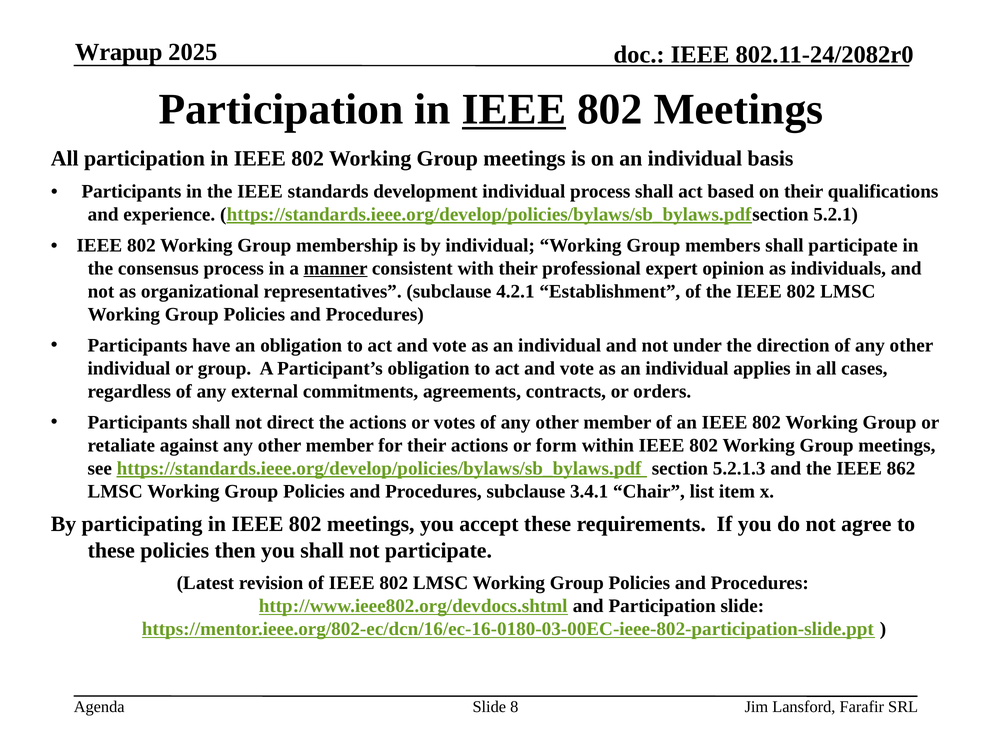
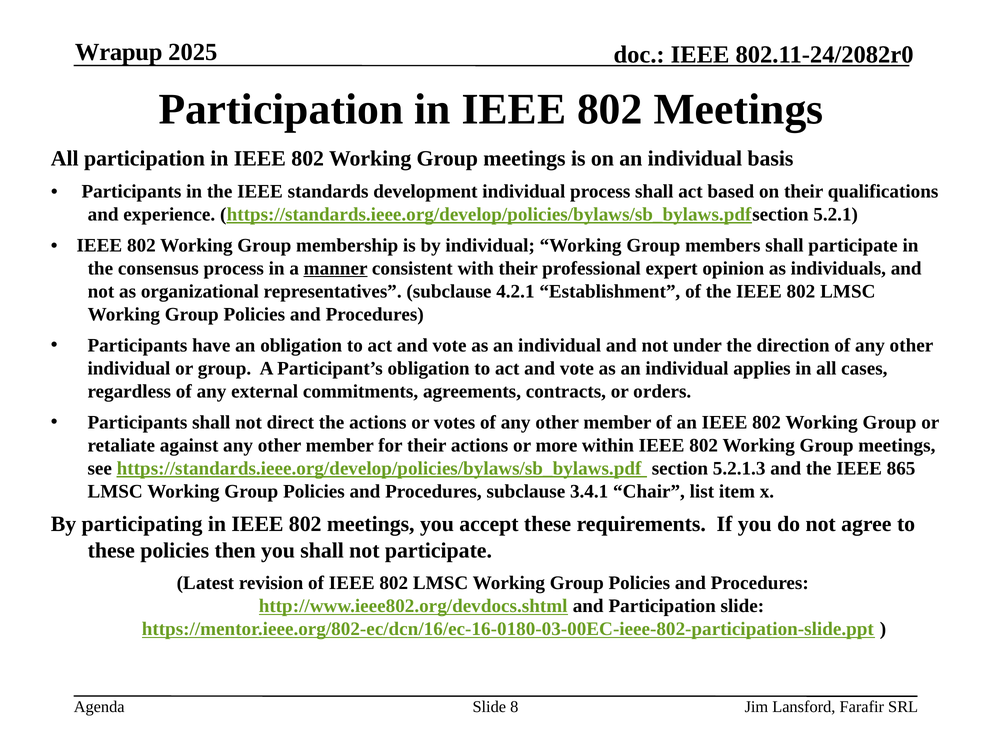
IEEE at (514, 110) underline: present -> none
form: form -> more
862: 862 -> 865
